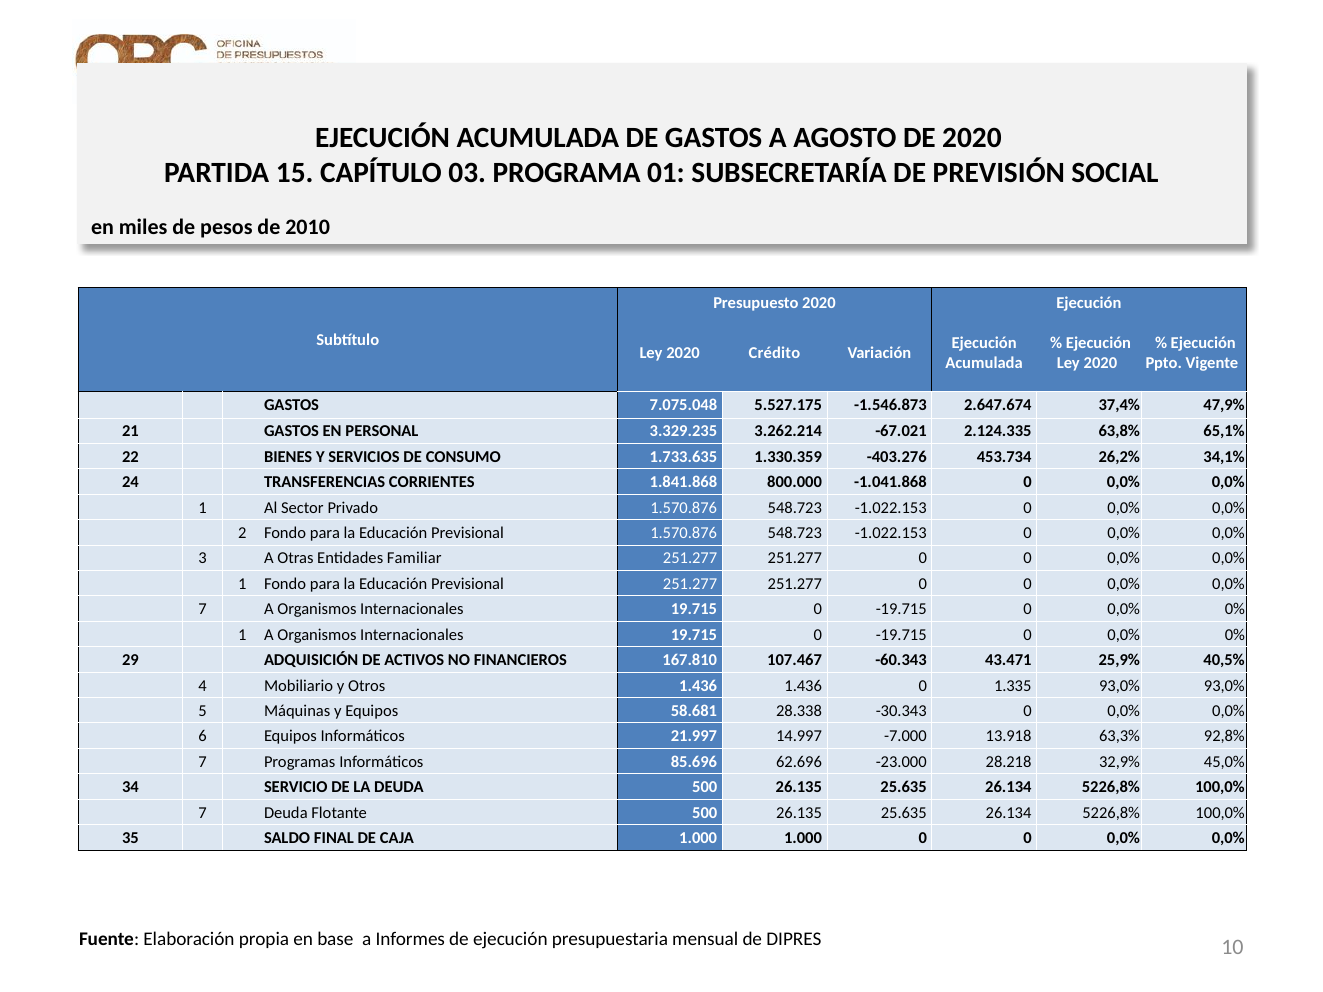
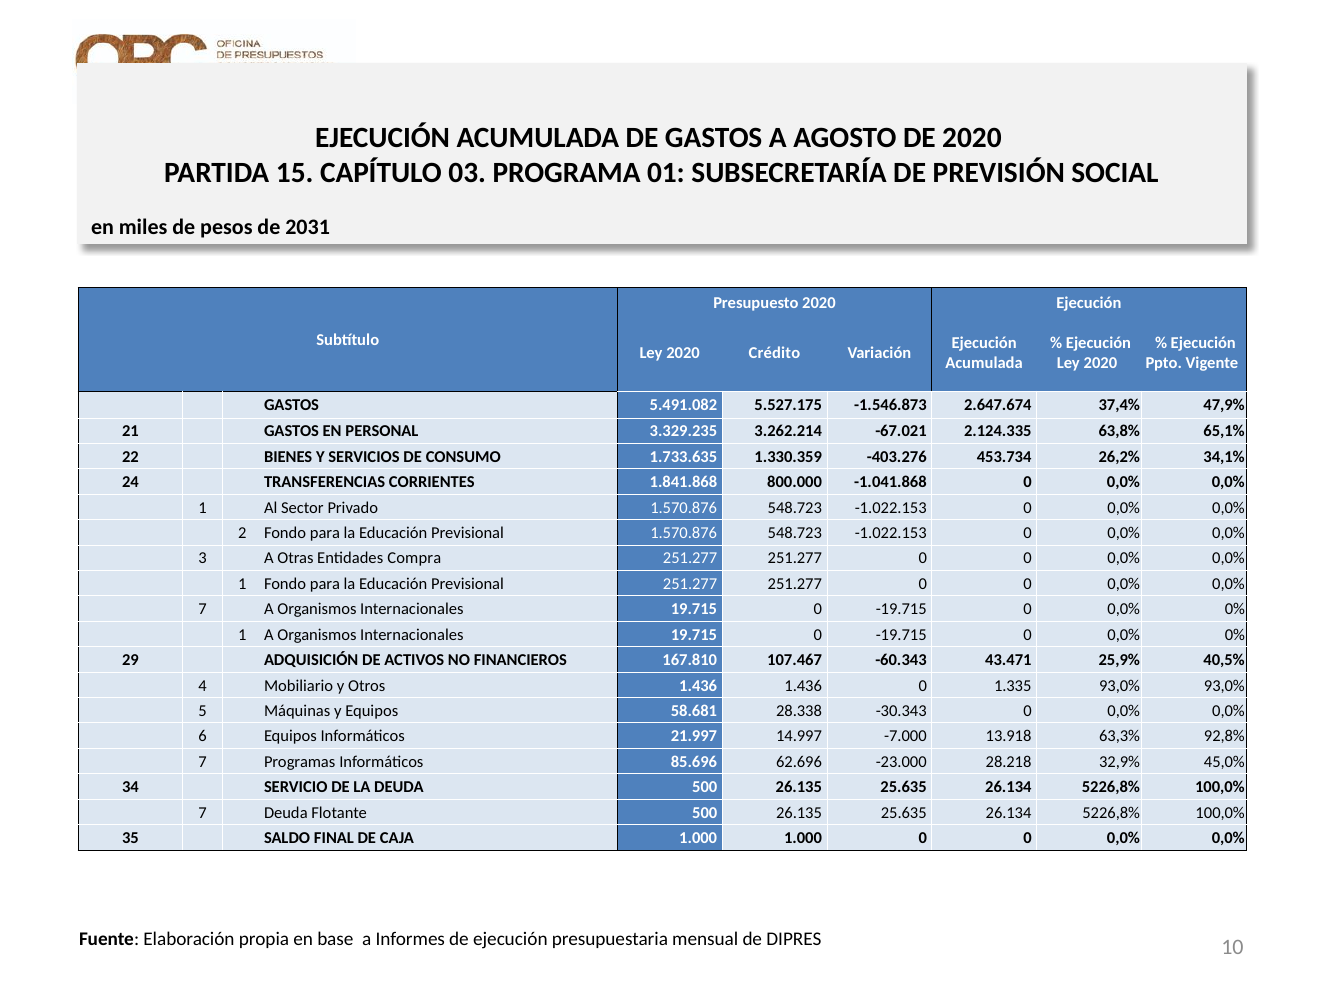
2010: 2010 -> 2031
7.075.048: 7.075.048 -> 5.491.082
Familiar: Familiar -> Compra
